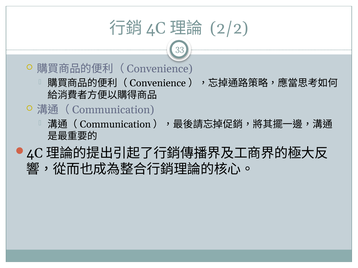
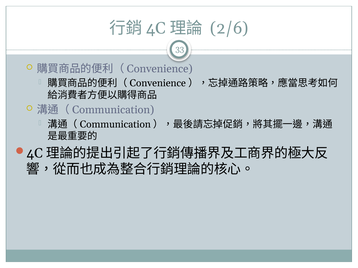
2/2: 2/2 -> 2/6
